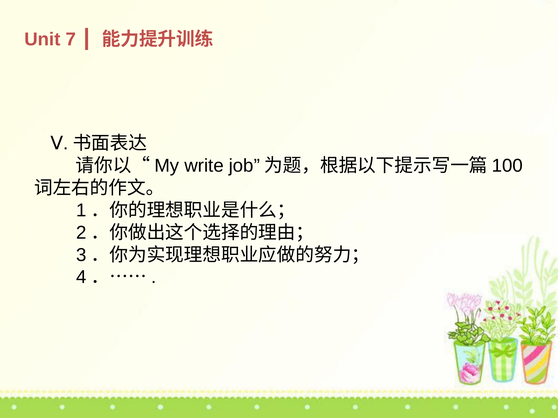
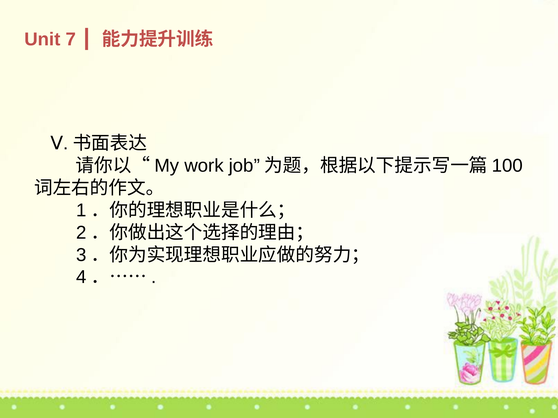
write: write -> work
